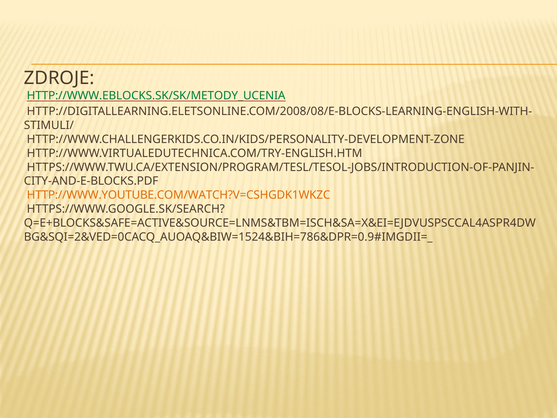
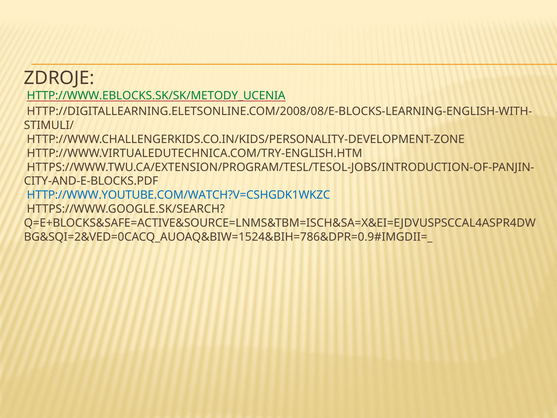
HTTP://WWW.YOUTUBE.COM/WATCH?V=CSHGDK1WKZC colour: orange -> blue
